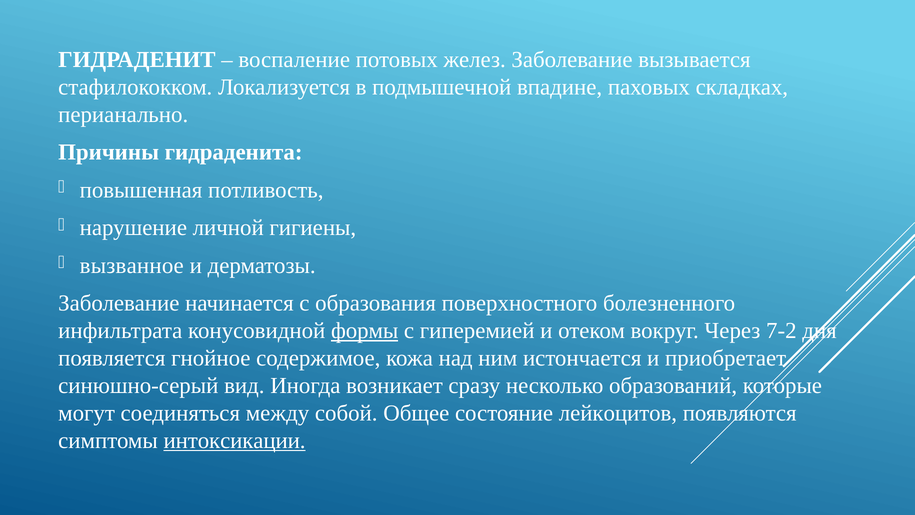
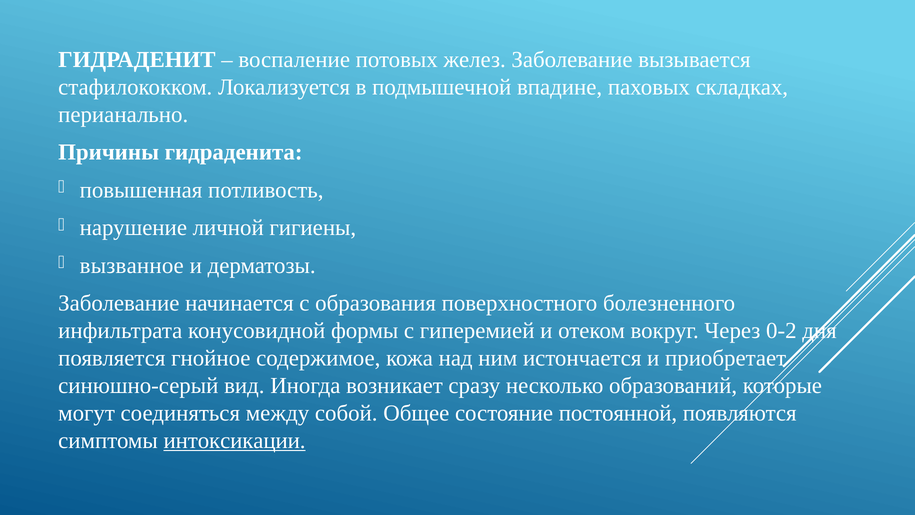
формы underline: present -> none
7-2: 7-2 -> 0-2
лейкоцитов: лейкоцитов -> постоянной
